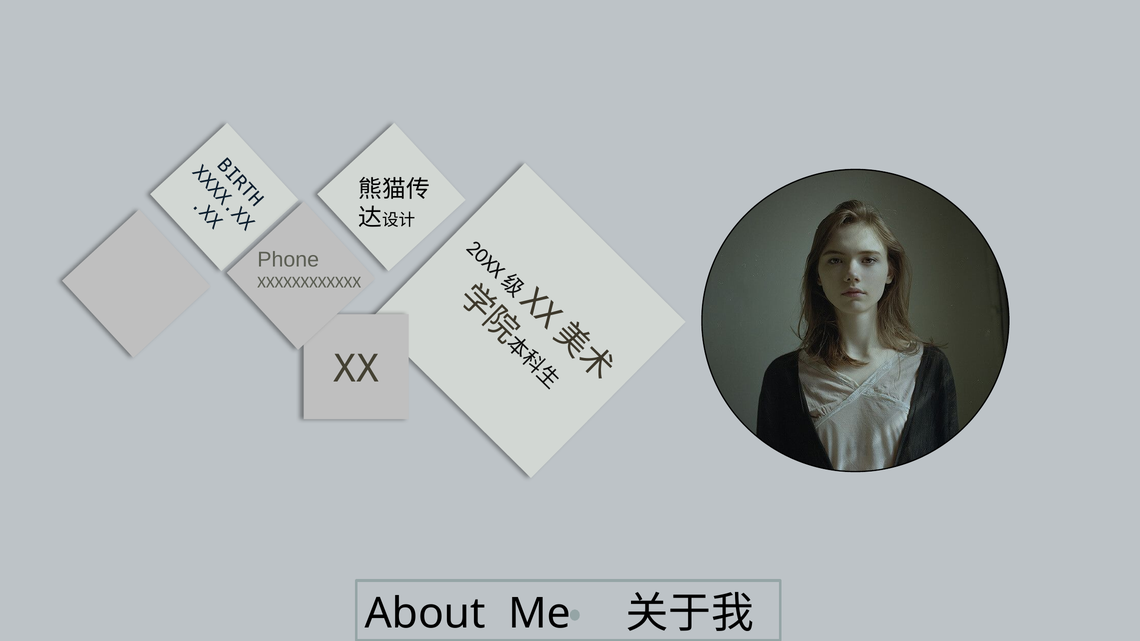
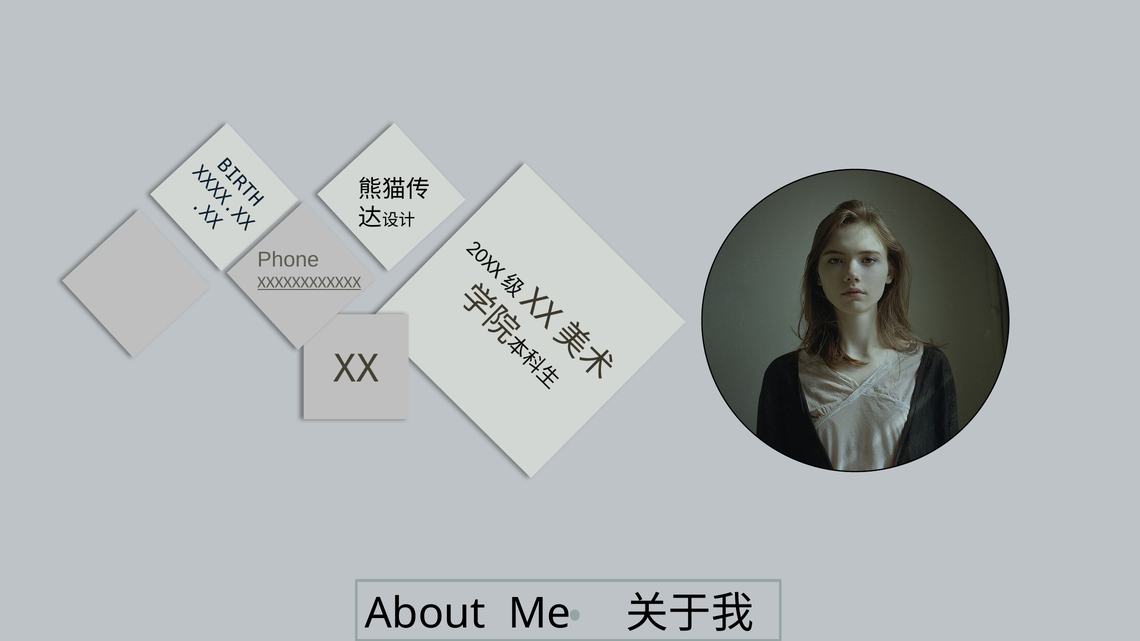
XXXXXXXXXXXX underline: none -> present
